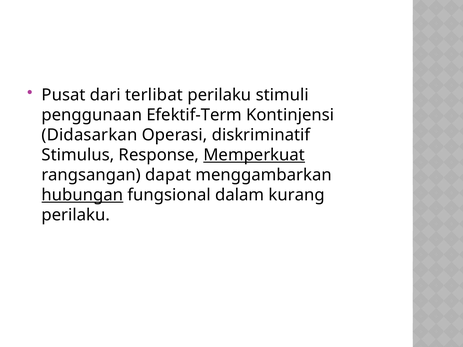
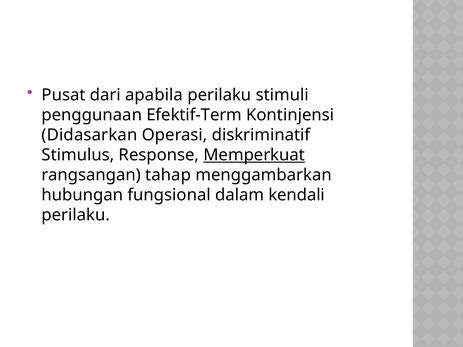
terlibat: terlibat -> apabila
dapat: dapat -> tahap
hubungan underline: present -> none
kurang: kurang -> kendali
